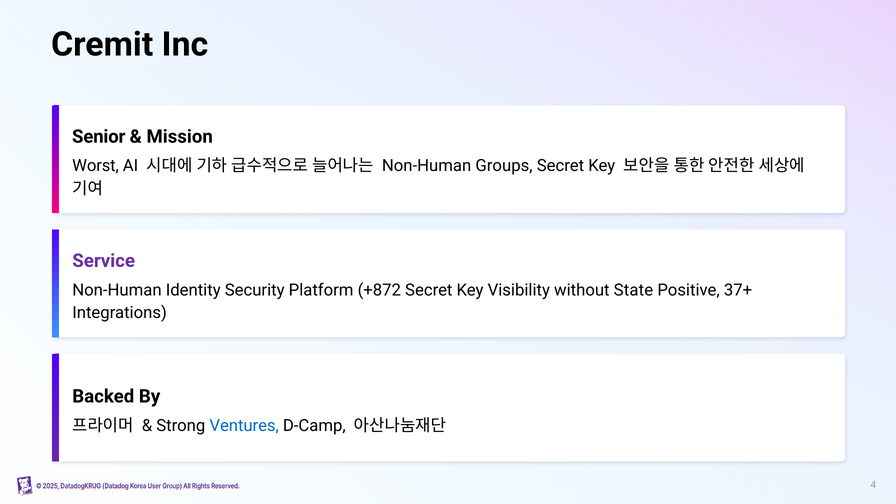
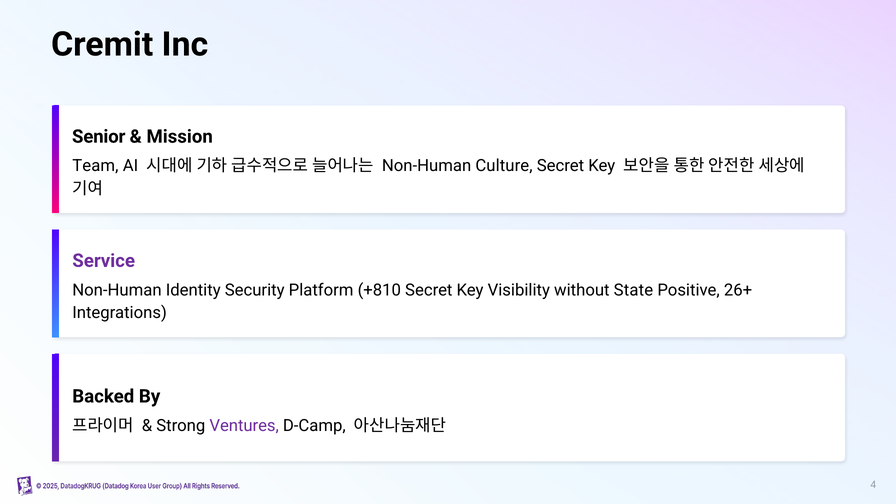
Worst: Worst -> Team
Groups: Groups -> Culture
+872: +872 -> +810
37+: 37+ -> 26+
Ventures colour: blue -> purple
